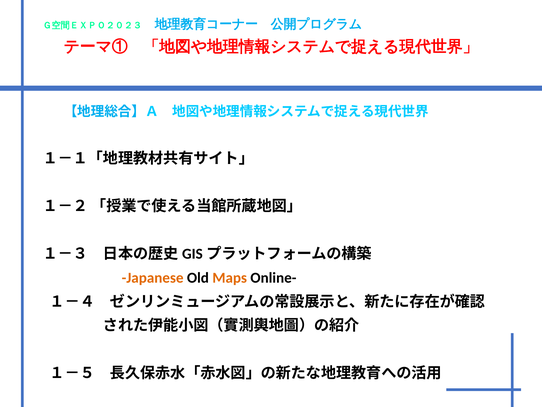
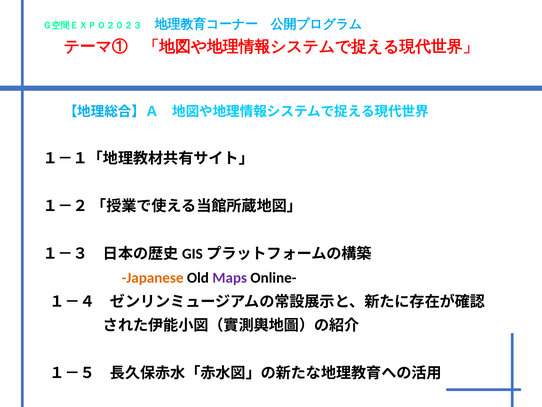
Maps colour: orange -> purple
